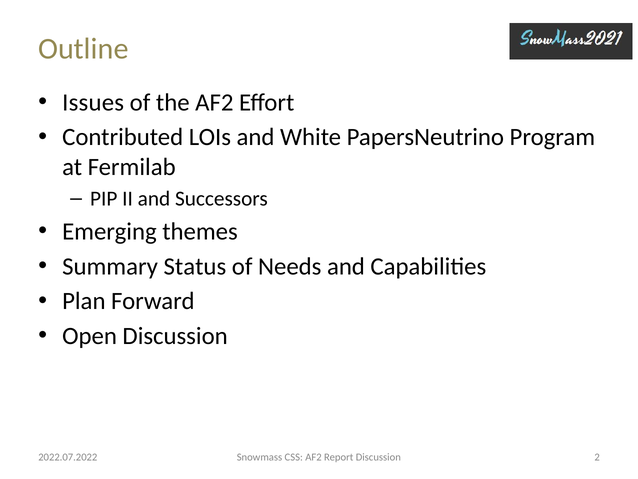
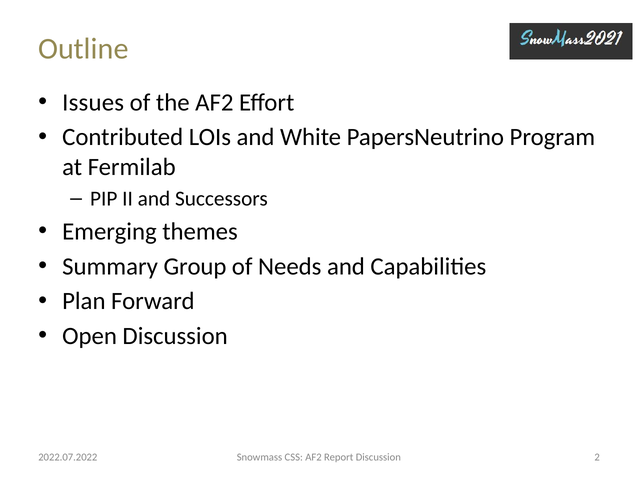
Status: Status -> Group
